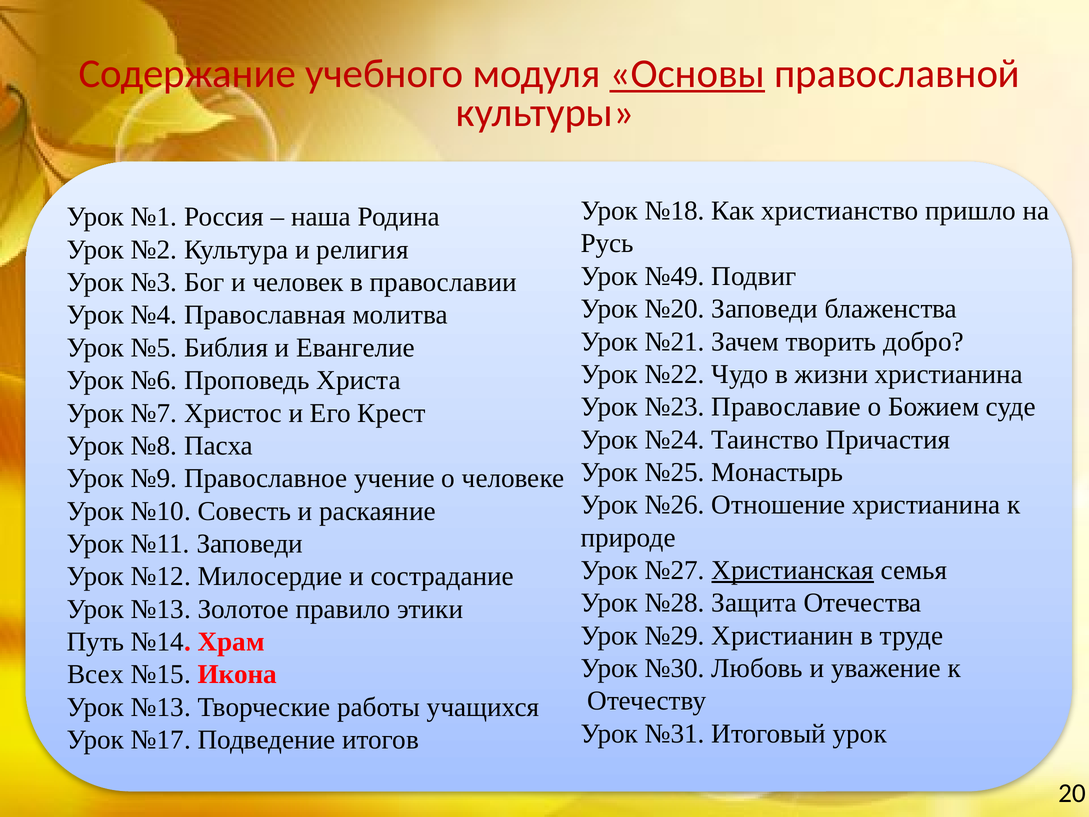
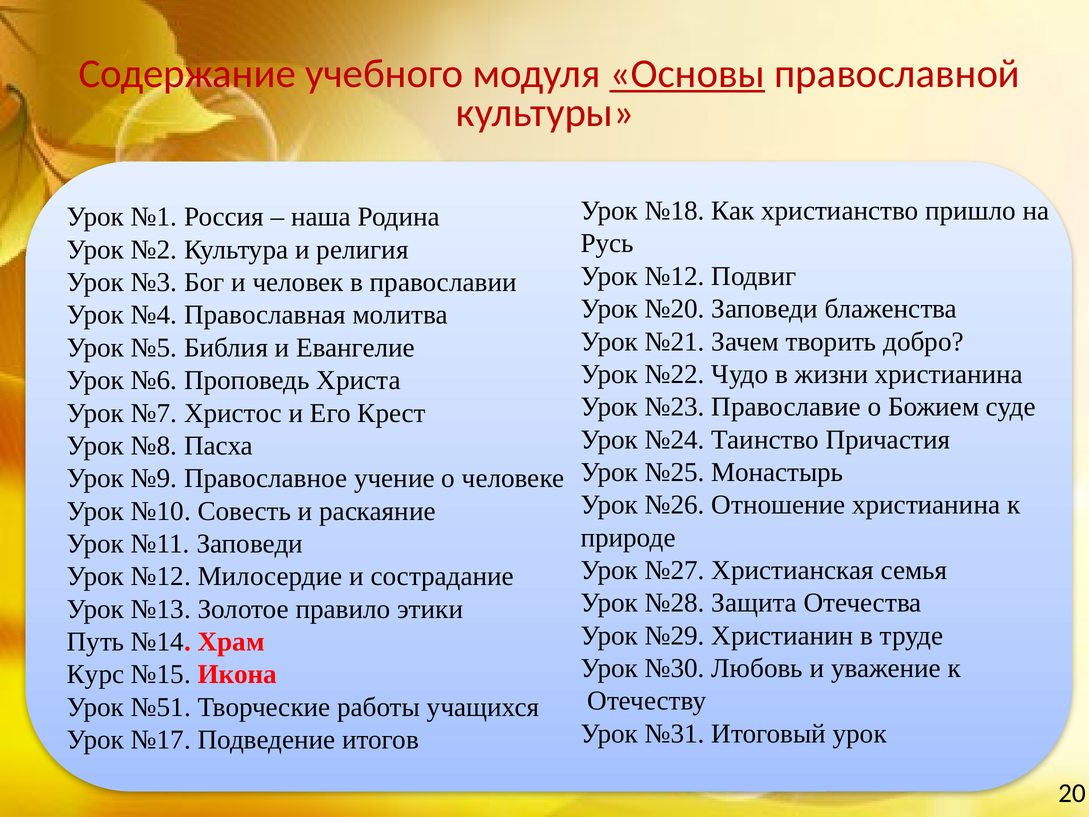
№49 at (675, 276): №49 -> №12
Христианская underline: present -> none
Всех: Всех -> Курс
№13 at (161, 707): №13 -> №51
